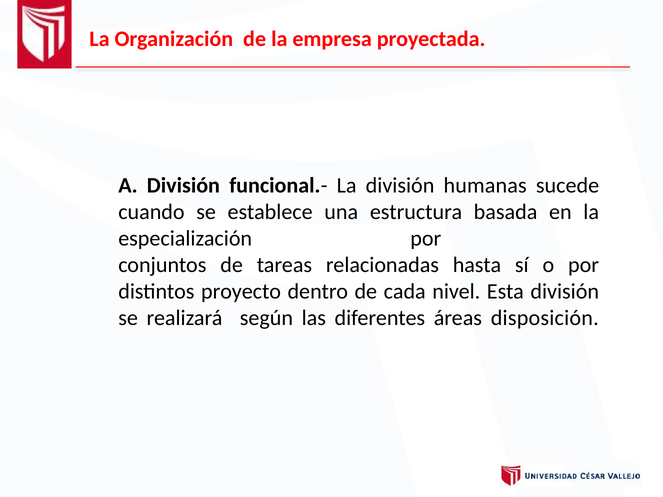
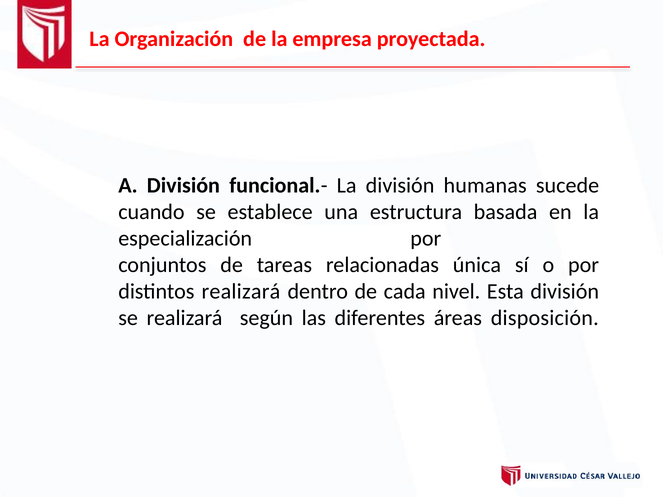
hasta: hasta -> única
distintos proyecto: proyecto -> realizará
